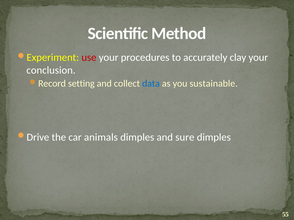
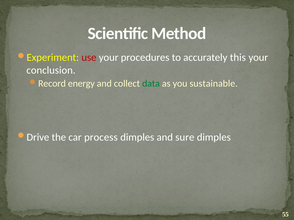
clay: clay -> this
setting: setting -> energy
data colour: blue -> green
animals: animals -> process
